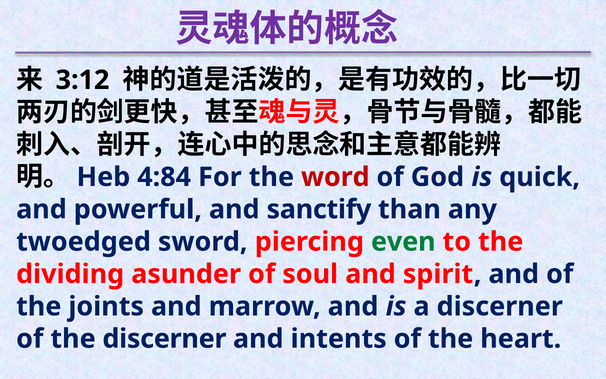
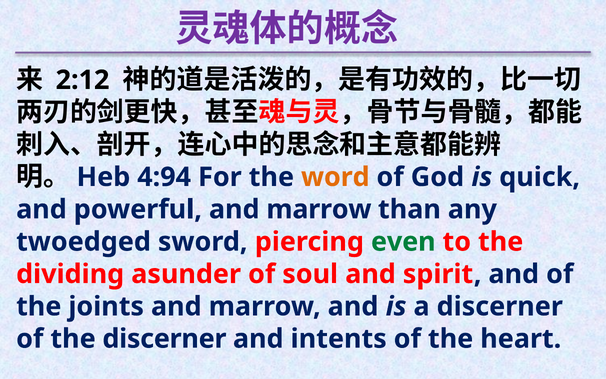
3:12: 3:12 -> 2:12
4:84: 4:84 -> 4:94
word colour: red -> orange
powerful and sanctify: sanctify -> marrow
